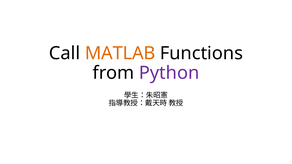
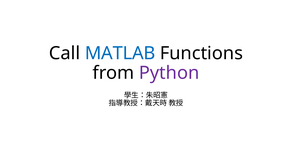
MATLAB colour: orange -> blue
